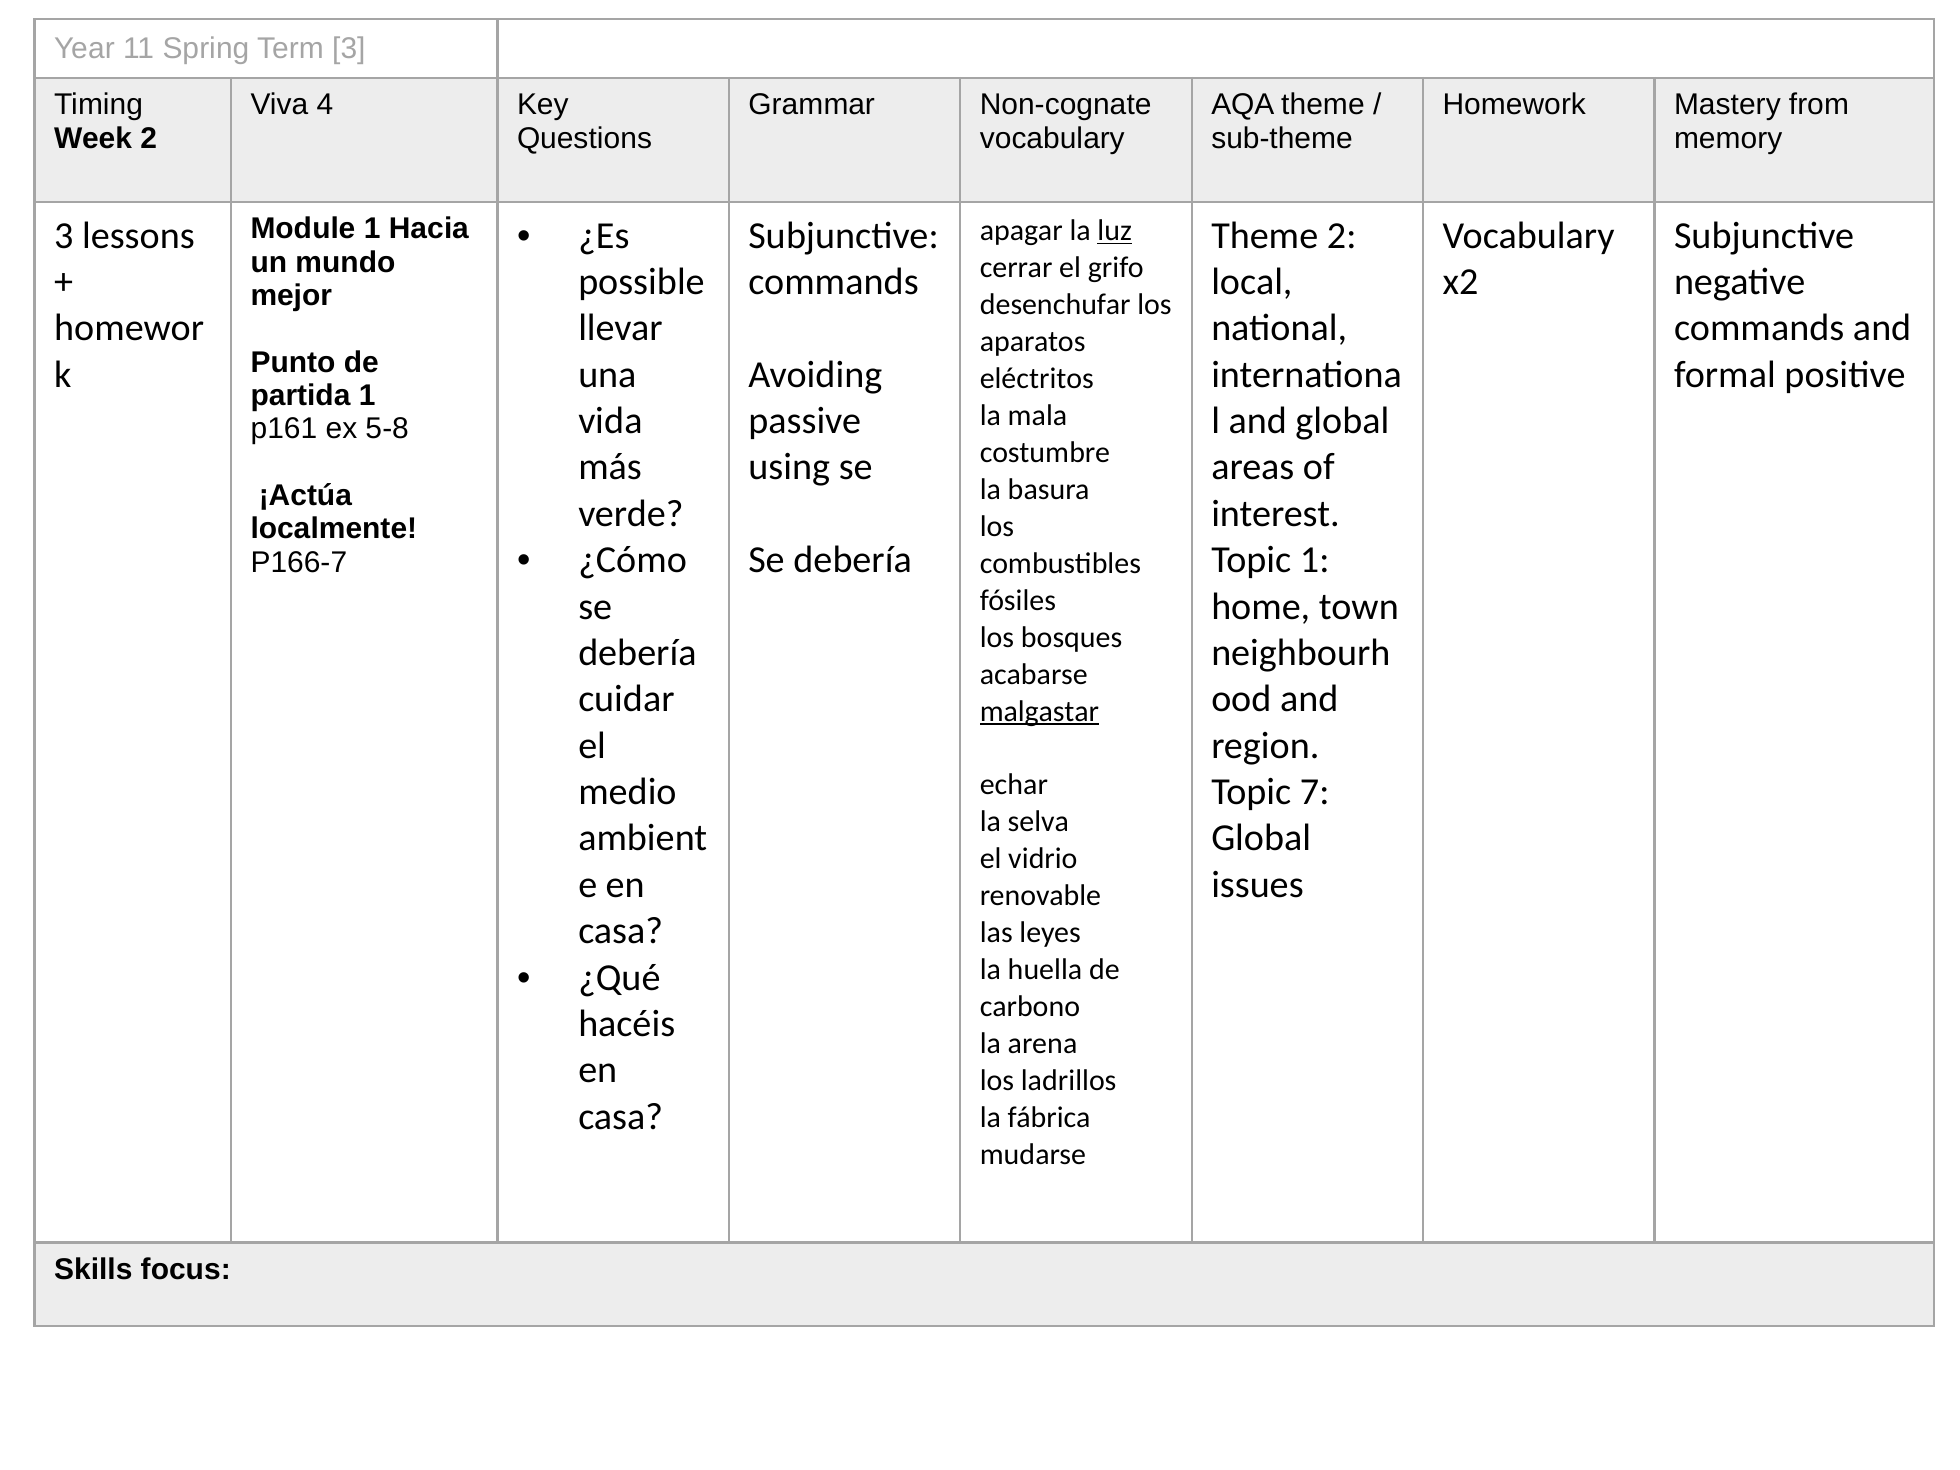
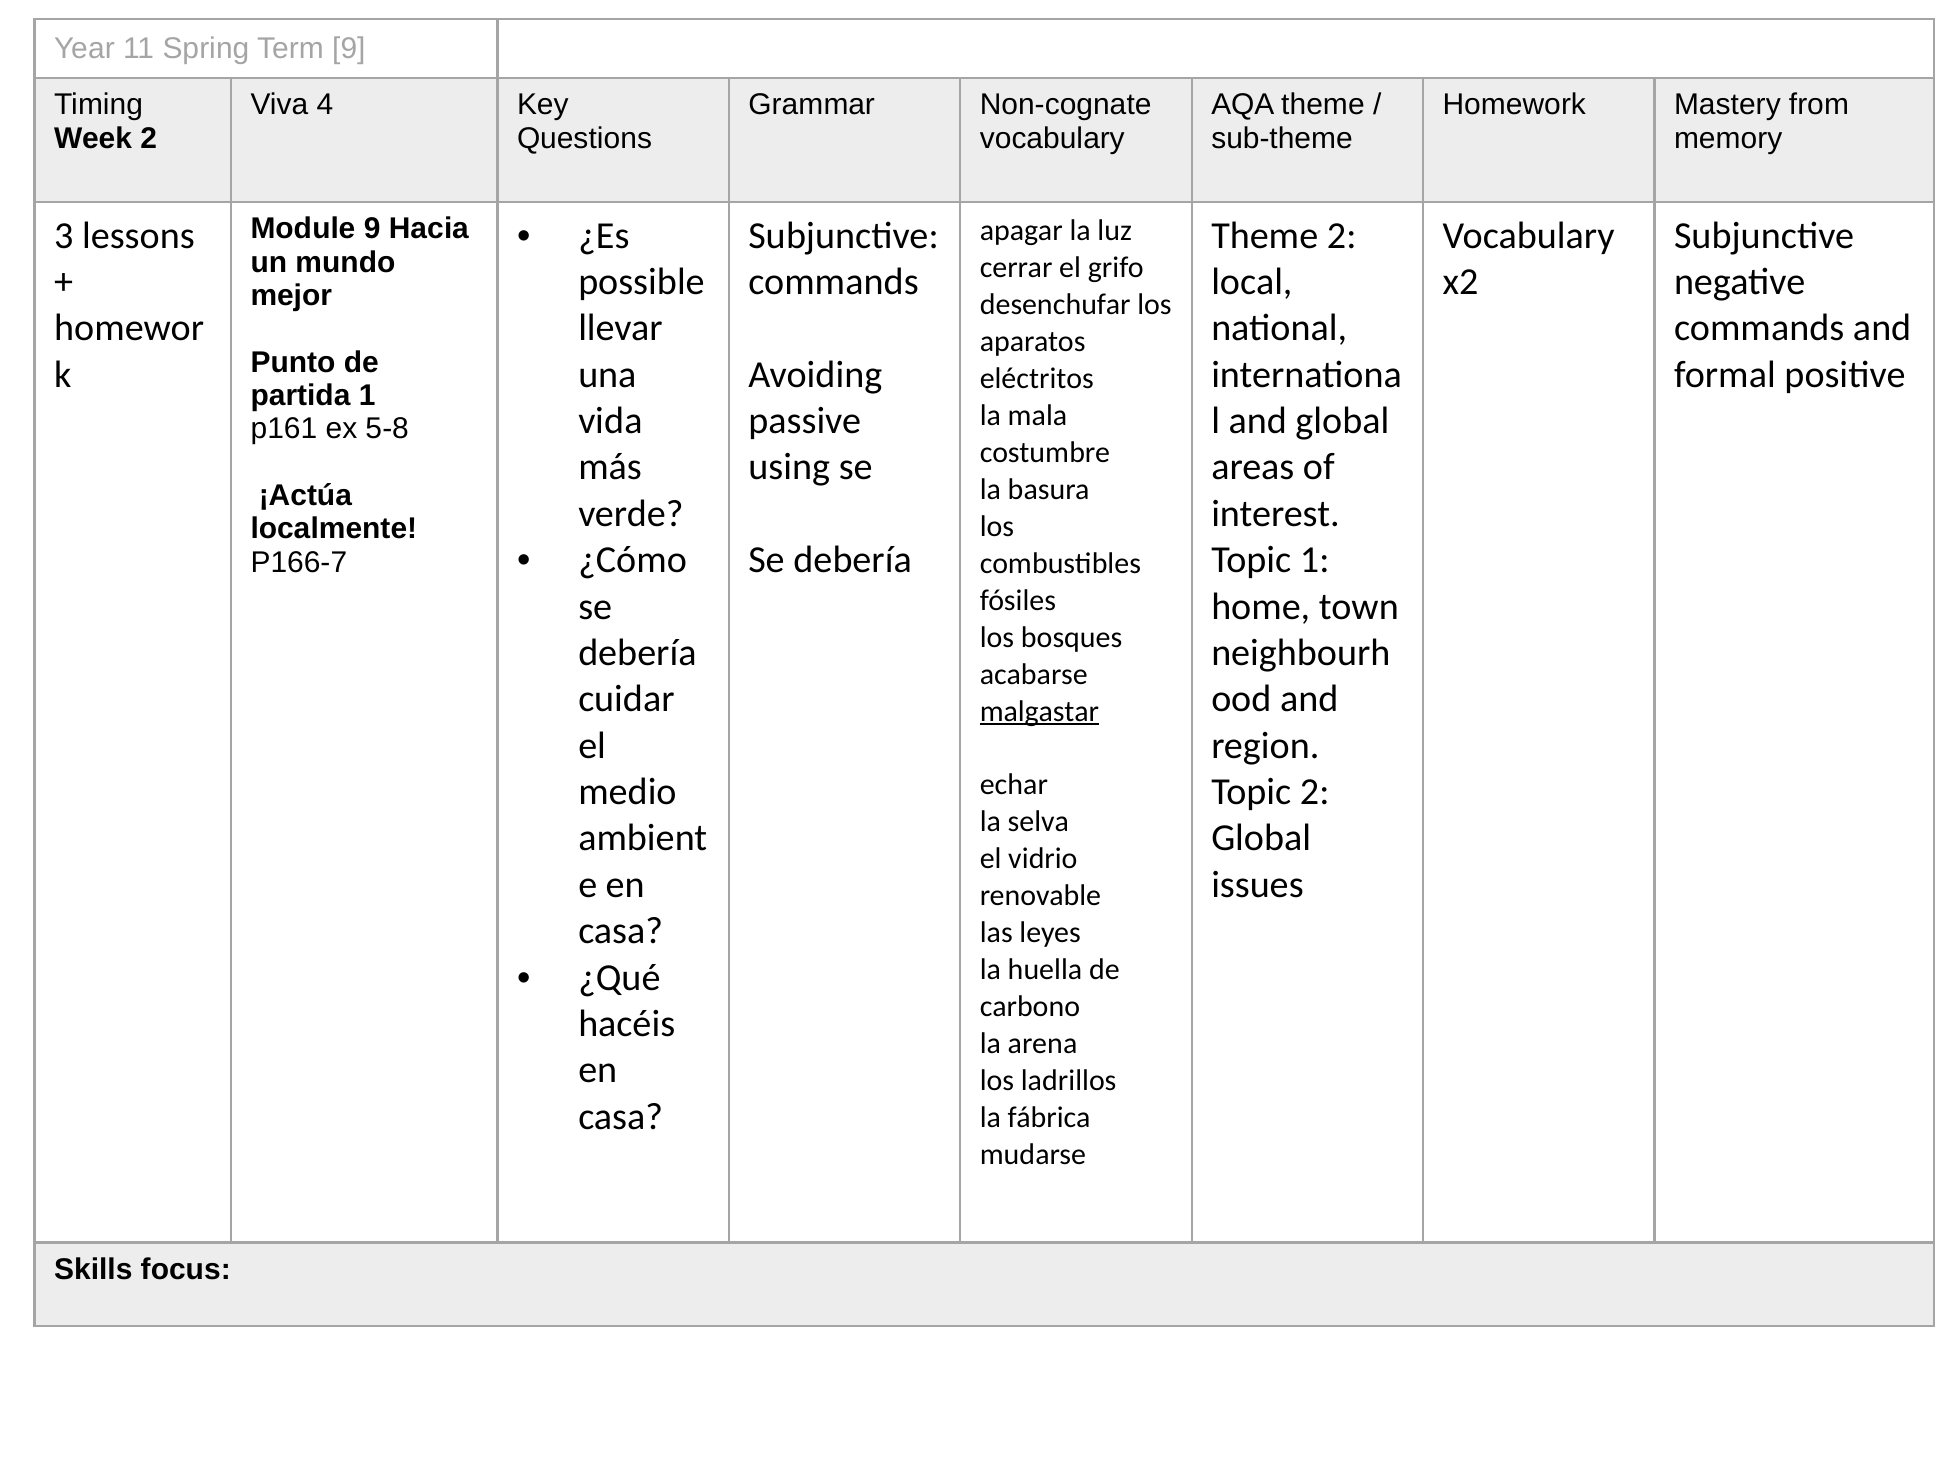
Term 3: 3 -> 9
Module 1: 1 -> 9
luz underline: present -> none
Topic 7: 7 -> 2
